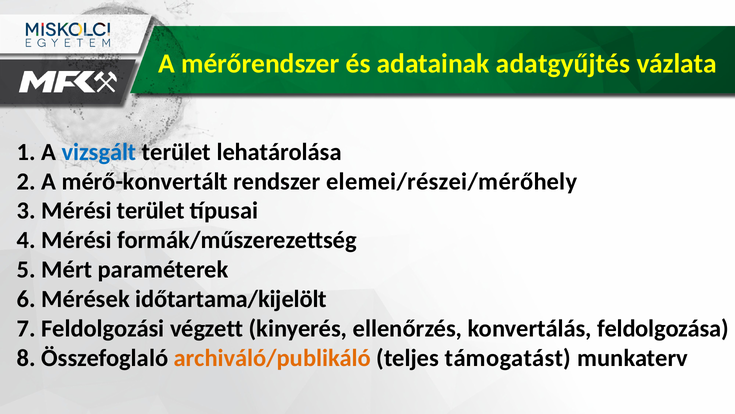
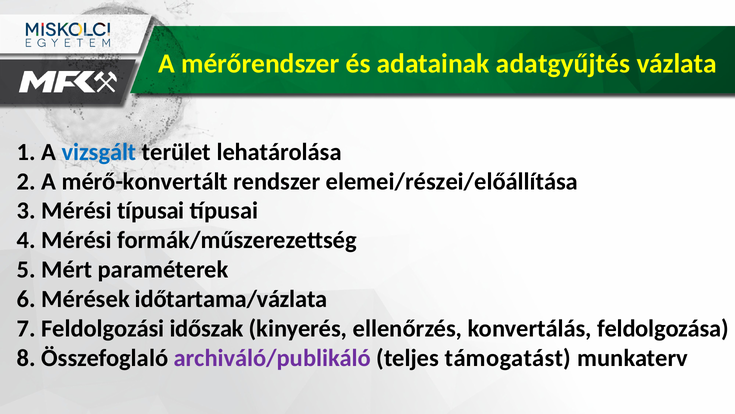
elemei/részei/mérőhely: elemei/részei/mérőhely -> elemei/részei/előállítása
Mérési terület: terület -> típusai
időtartama/kijelölt: időtartama/kijelölt -> időtartama/vázlata
végzett: végzett -> időszak
archiváló/publikáló colour: orange -> purple
